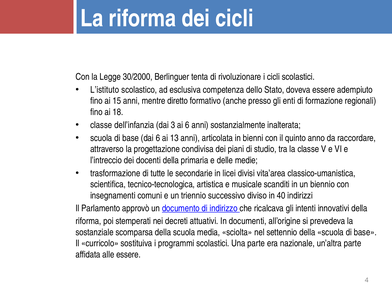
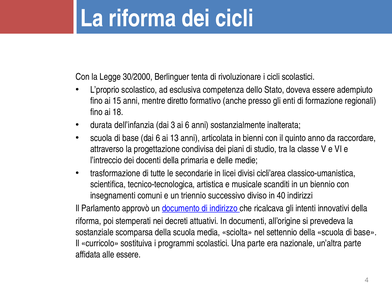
L’istituto: L’istituto -> L’proprio
classe at (101, 125): classe -> durata
vita’area: vita’area -> cicli’area
